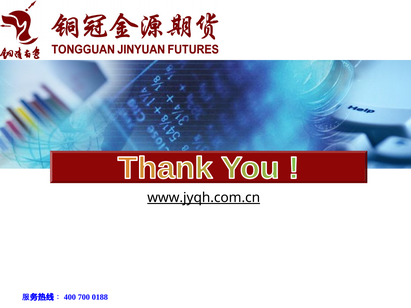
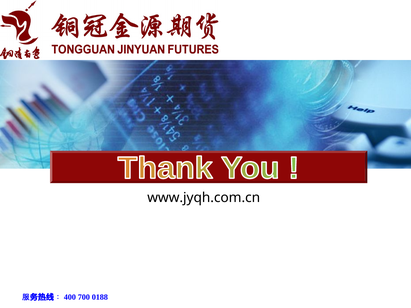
www.jyqh.com.cn underline: present -> none
